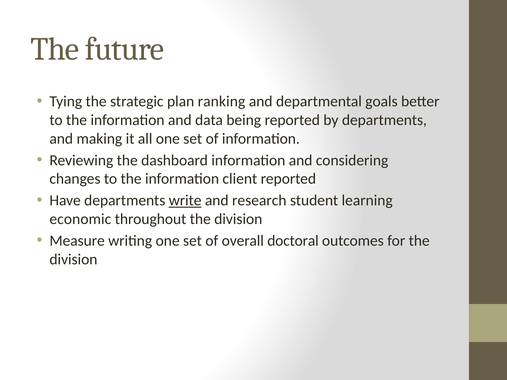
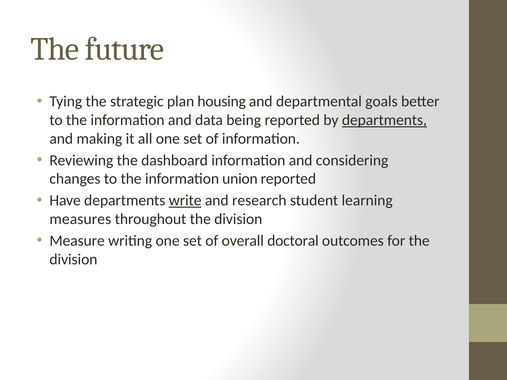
ranking: ranking -> housing
departments at (384, 120) underline: none -> present
client: client -> union
economic: economic -> measures
